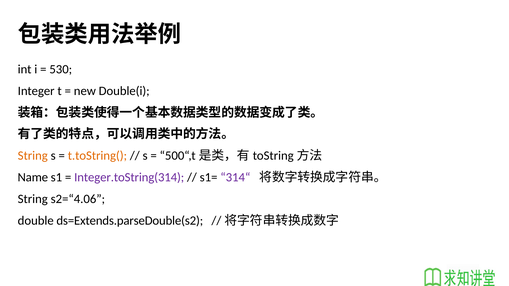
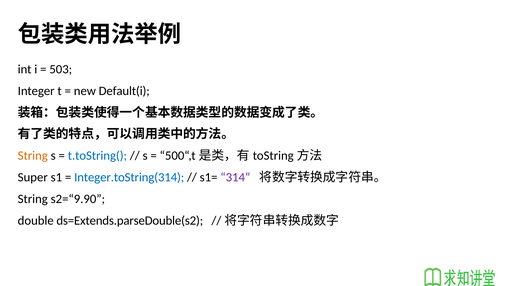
530: 530 -> 503
Double(i: Double(i -> Default(i
t.toString( colour: orange -> blue
Name: Name -> Super
Integer.toString(314 colour: purple -> blue
s2=“4.06: s2=“4.06 -> s2=“9.90
